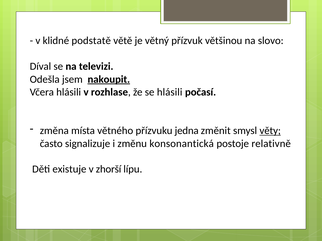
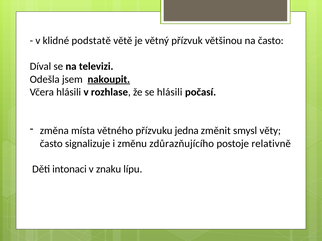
na slovo: slovo -> často
věty underline: present -> none
konsonantická: konsonantická -> zdůrazňujícího
existuje: existuje -> intonaci
zhorší: zhorší -> znaku
